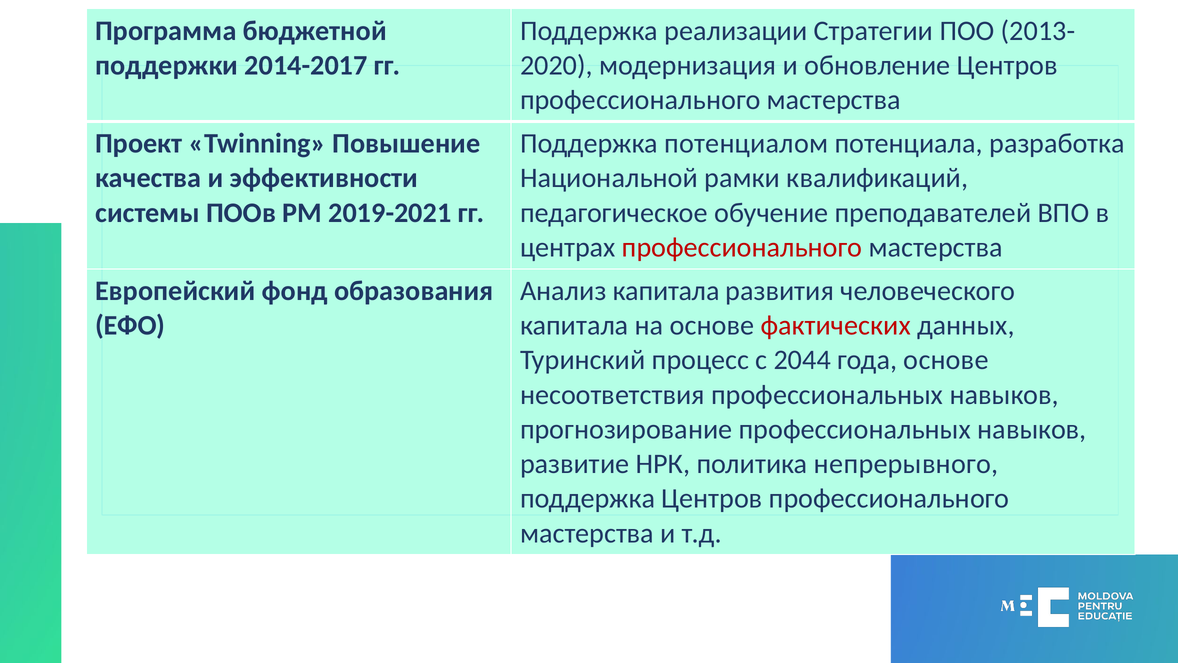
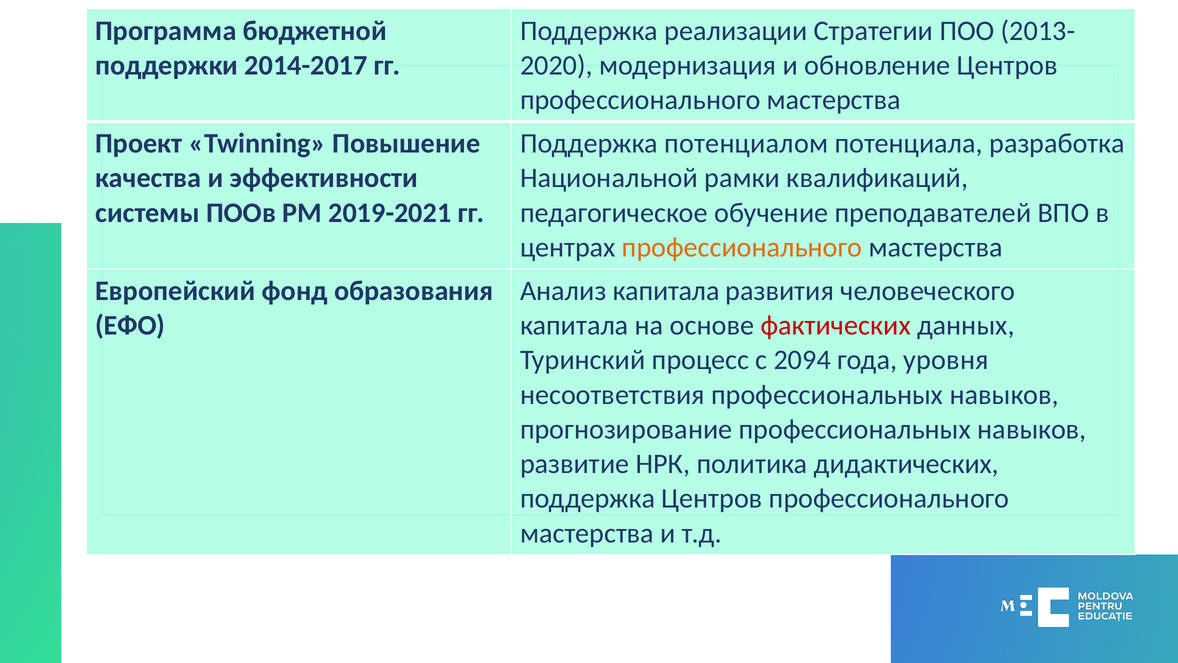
профессионального at (742, 247) colour: red -> orange
2044: 2044 -> 2094
года основе: основе -> уровня
непрерывного: непрерывного -> дидактических
